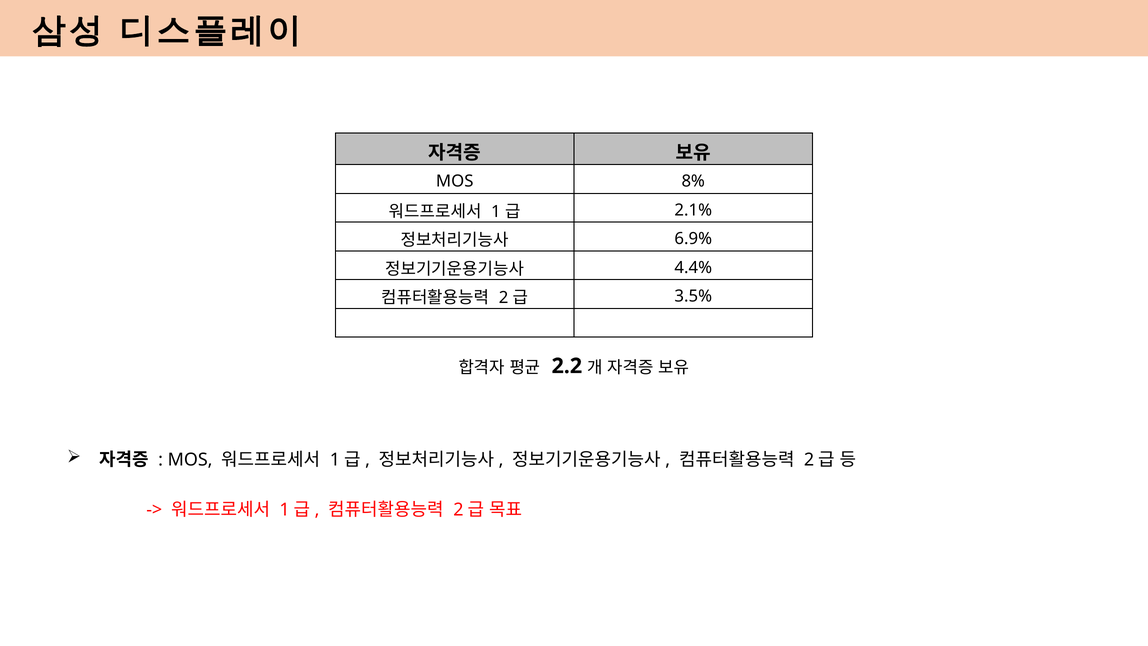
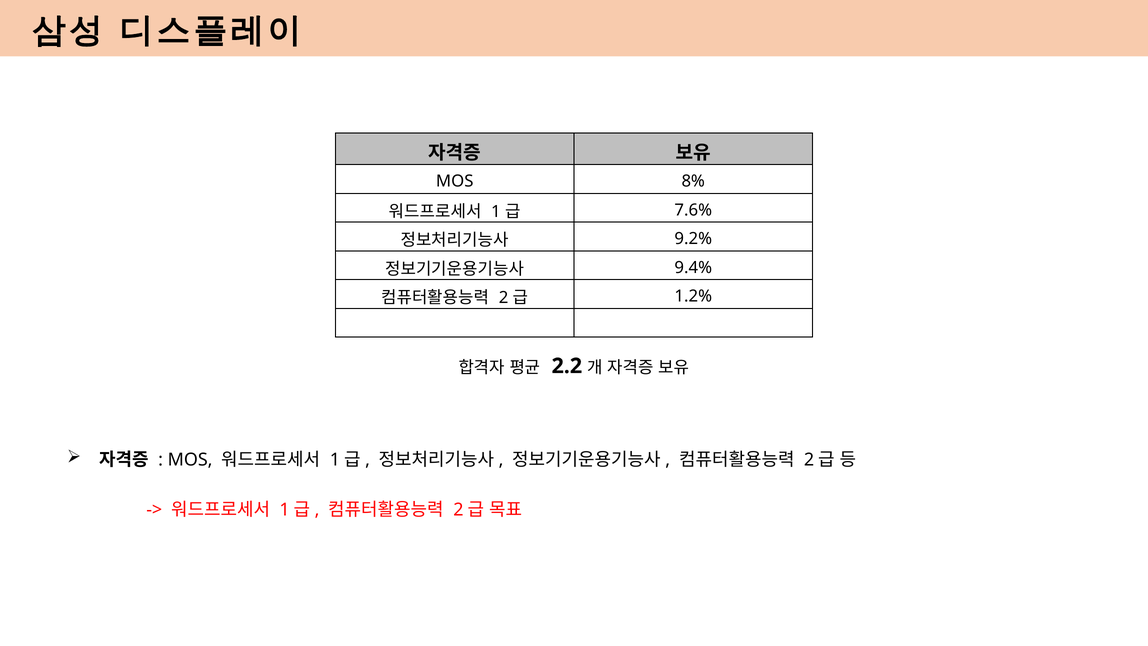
2.1%: 2.1% -> 7.6%
6.9%: 6.9% -> 9.2%
4.4%: 4.4% -> 9.4%
3.5%: 3.5% -> 1.2%
